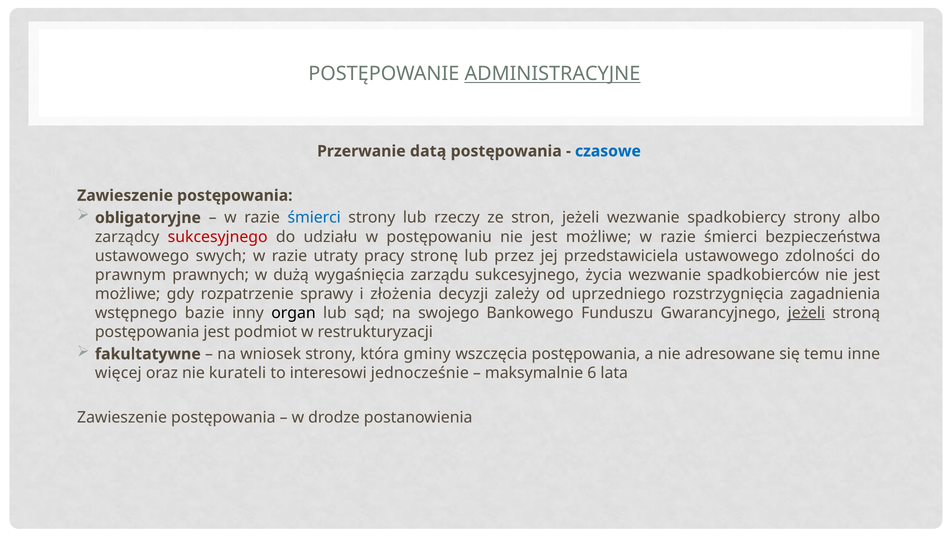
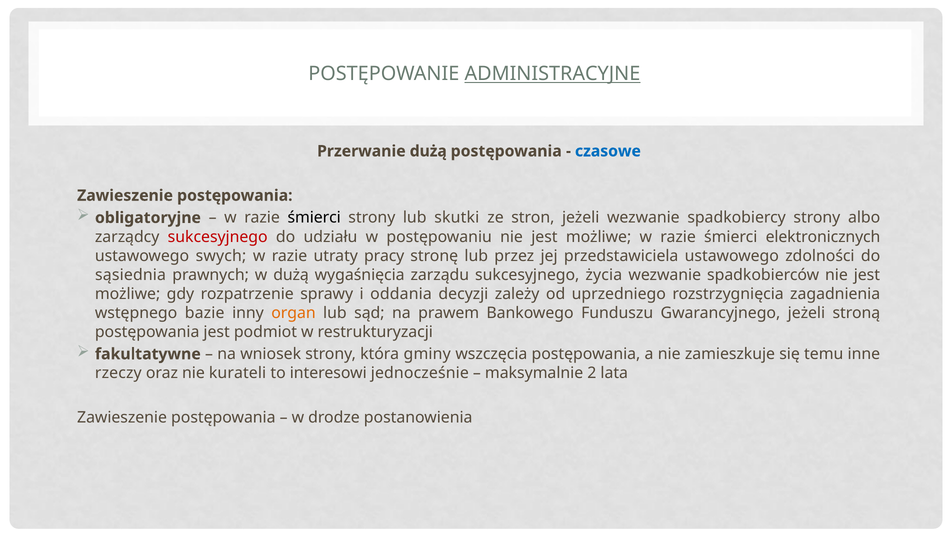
Przerwanie datą: datą -> dużą
śmierci at (314, 218) colour: blue -> black
rzeczy: rzeczy -> skutki
bezpieczeństwa: bezpieczeństwa -> elektronicznych
prawnym: prawnym -> sąsiednia
złożenia: złożenia -> oddania
organ colour: black -> orange
swojego: swojego -> prawem
jeżeli at (806, 313) underline: present -> none
adresowane: adresowane -> zamieszkuje
więcej: więcej -> rzeczy
6: 6 -> 2
